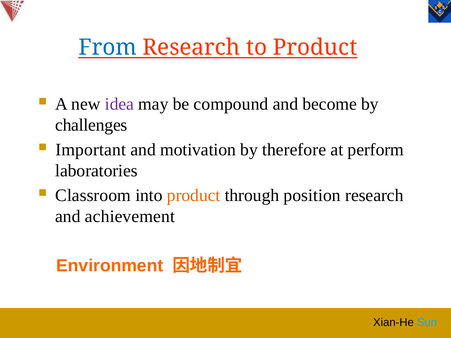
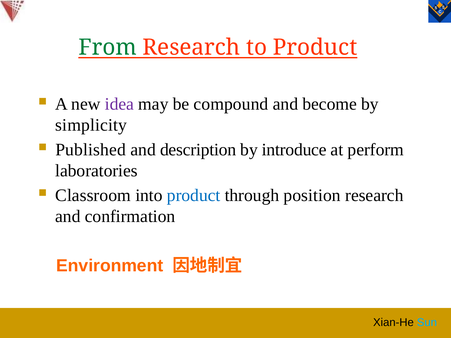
From colour: blue -> green
challenges: challenges -> simplicity
Important: Important -> Published
motivation: motivation -> description
therefore: therefore -> introduce
product at (194, 195) colour: orange -> blue
achievement: achievement -> confirmation
